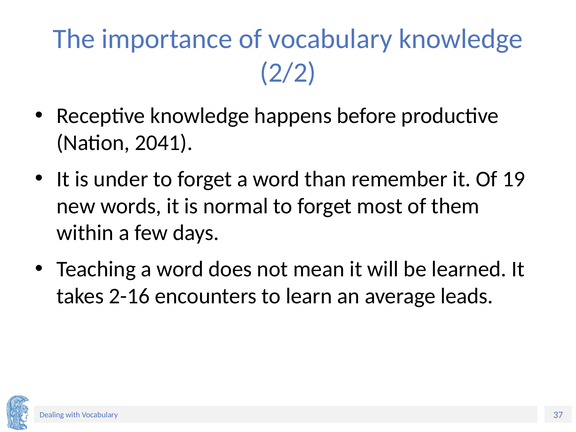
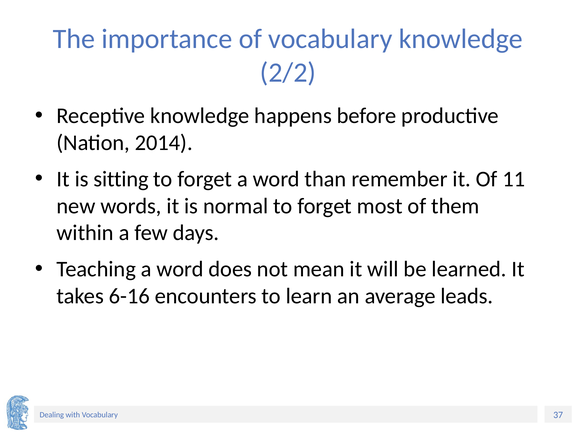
2041: 2041 -> 2014
under: under -> sitting
19: 19 -> 11
2-16: 2-16 -> 6-16
